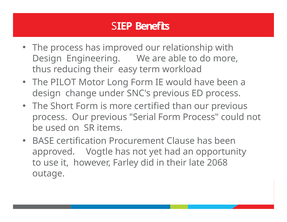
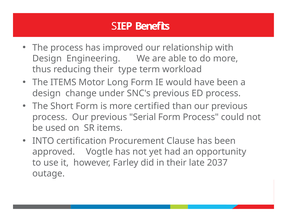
easy: easy -> type
The PILOT: PILOT -> ITEMS
BASE: BASE -> INTO
2068: 2068 -> 2037
